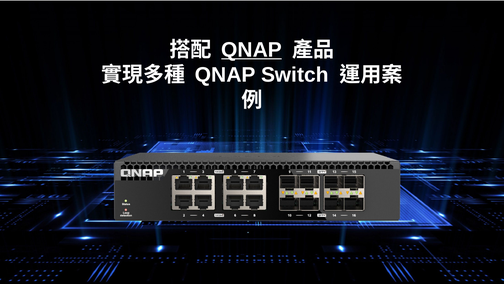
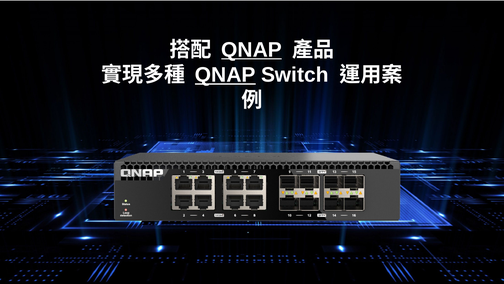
QNAP at (225, 75) underline: none -> present
